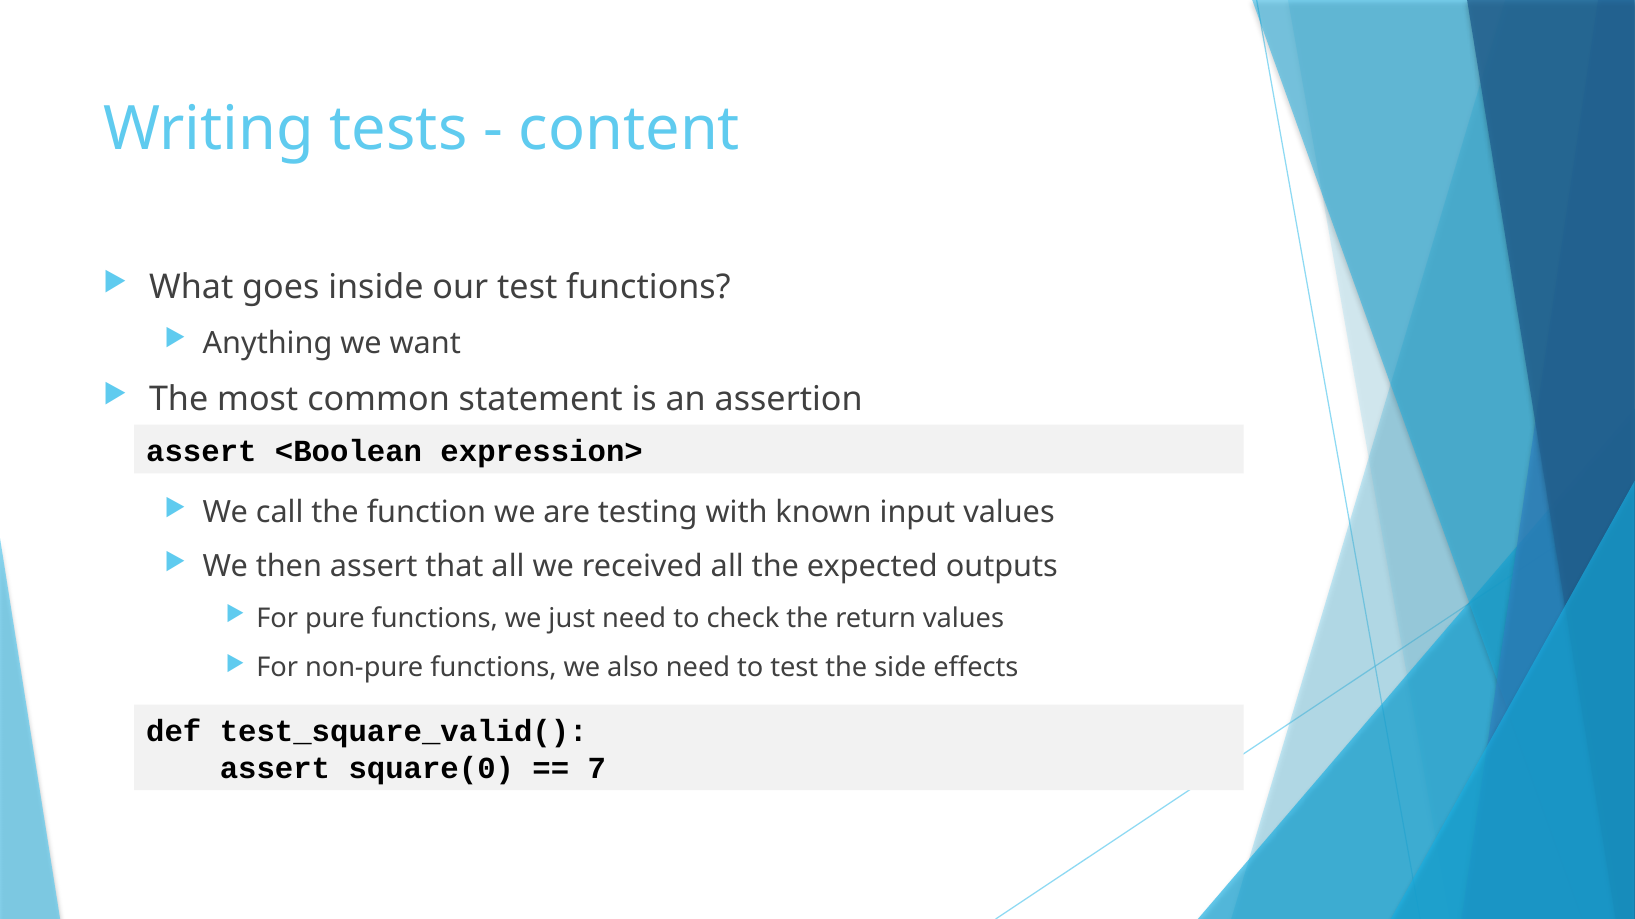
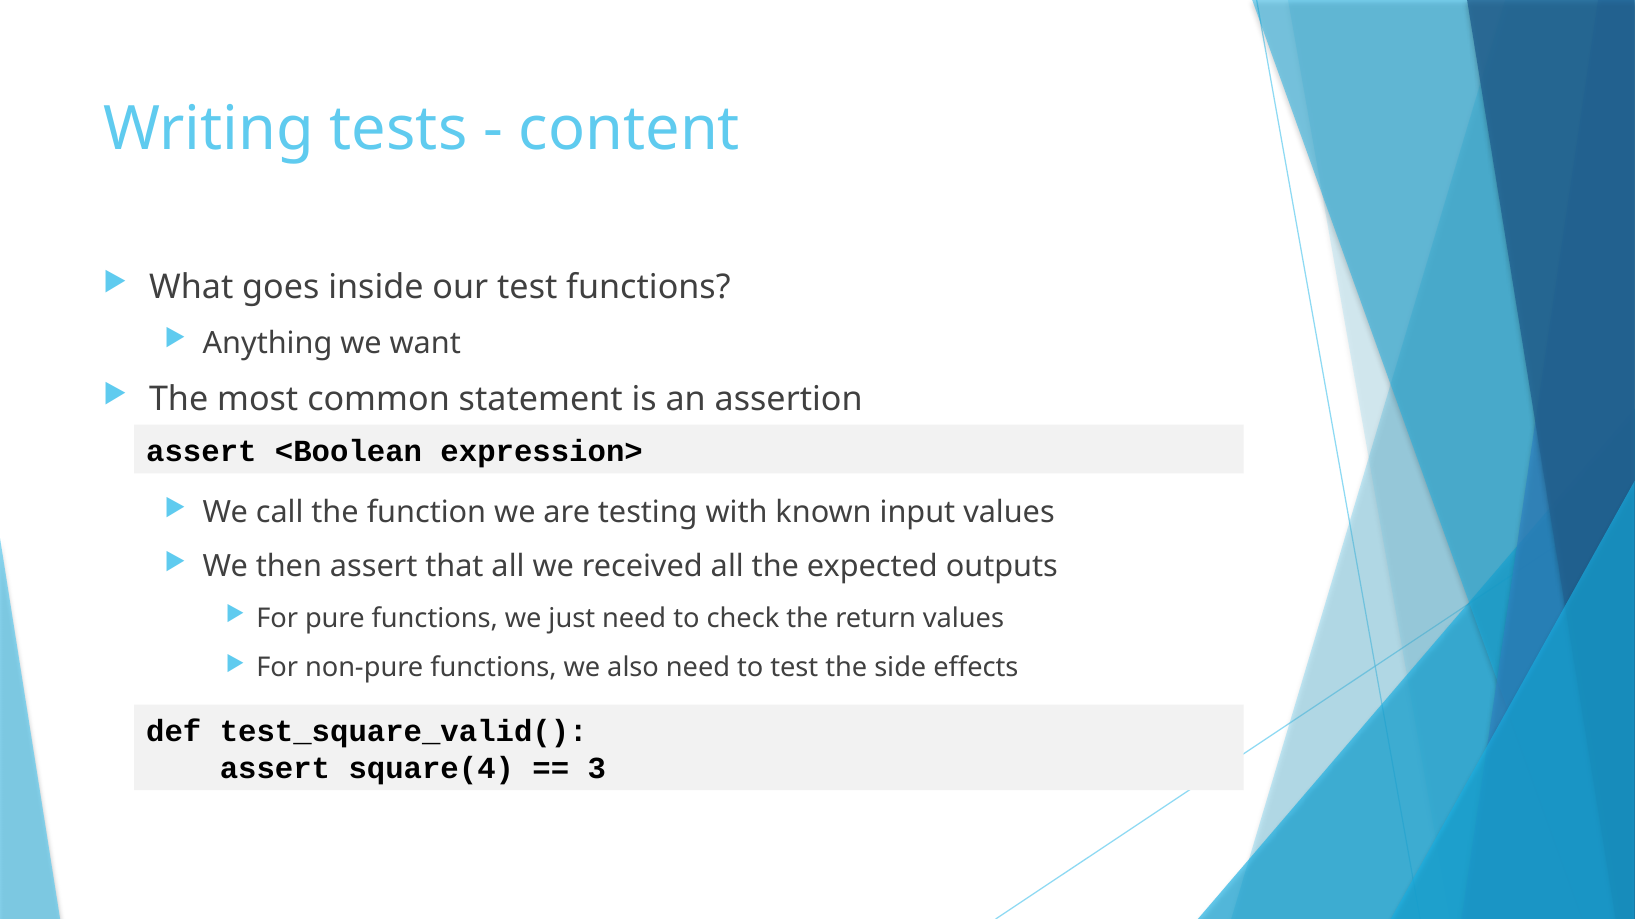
square(0: square(0 -> square(4
7: 7 -> 3
